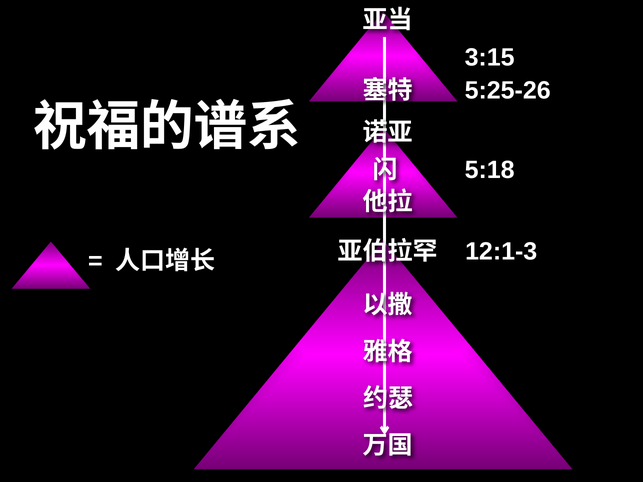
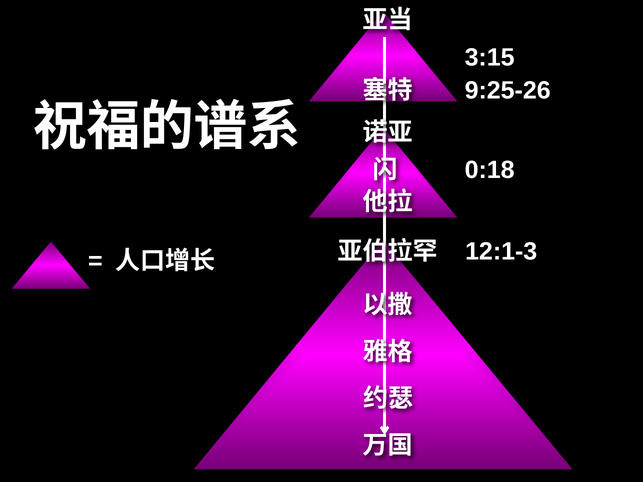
5:25-26: 5:25-26 -> 9:25-26
5:18: 5:18 -> 0:18
